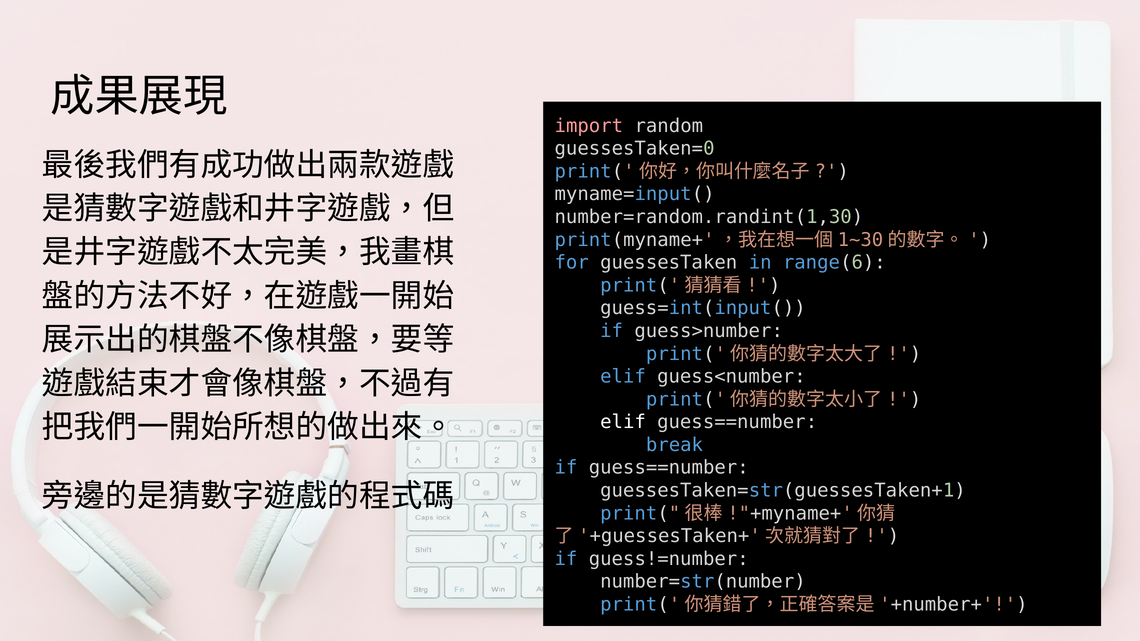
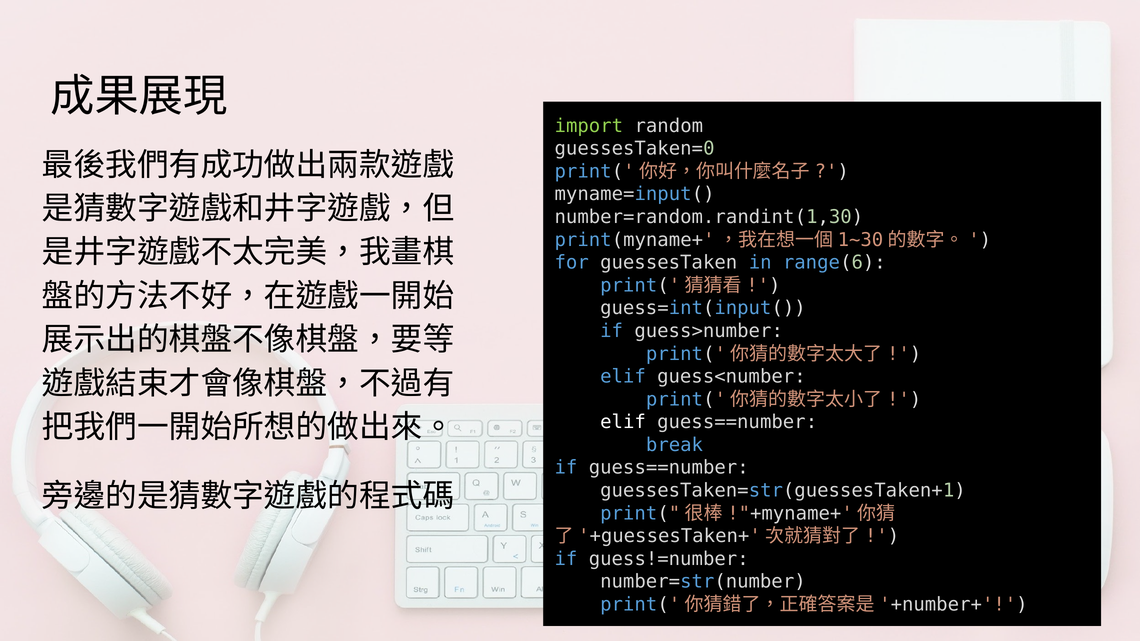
import colour: pink -> light green
